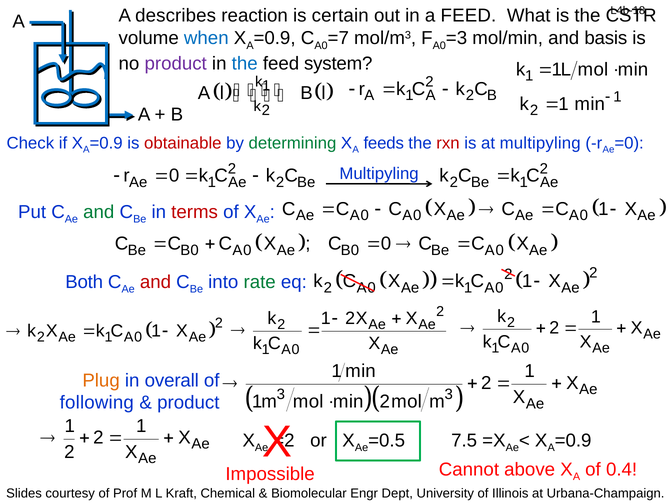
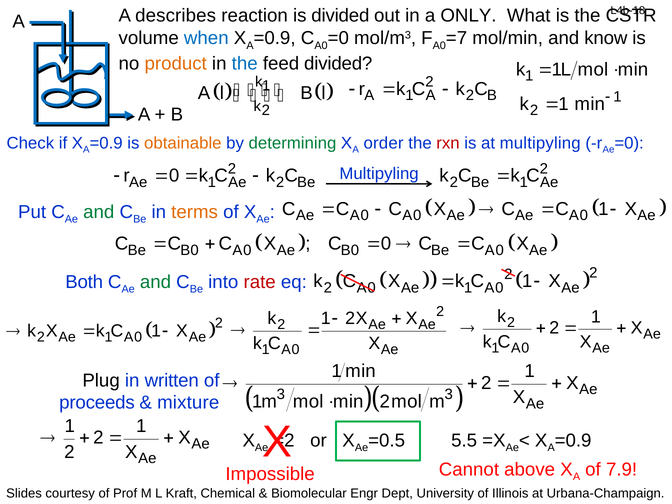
is certain: certain -> divided
a FEED: FEED -> ONLY
=7 at (338, 38): =7 -> =0
=3: =3 -> =7
basis: basis -> know
product at (176, 64) colour: purple -> orange
feed system: system -> divided
obtainable colour: red -> orange
feeds: feeds -> order
terms colour: red -> orange
and at (155, 282) colour: red -> green
rate colour: green -> red
Plug colour: orange -> black
overall: overall -> written
following: following -> proceeds
product at (188, 403): product -> mixture
7.5: 7.5 -> 5.5
0.4: 0.4 -> 7.9
